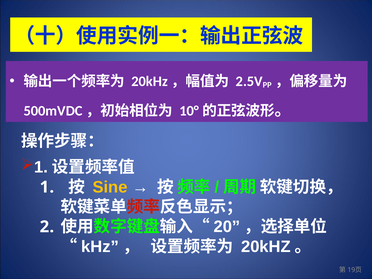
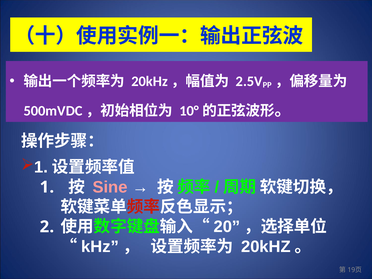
Sine colour: yellow -> pink
